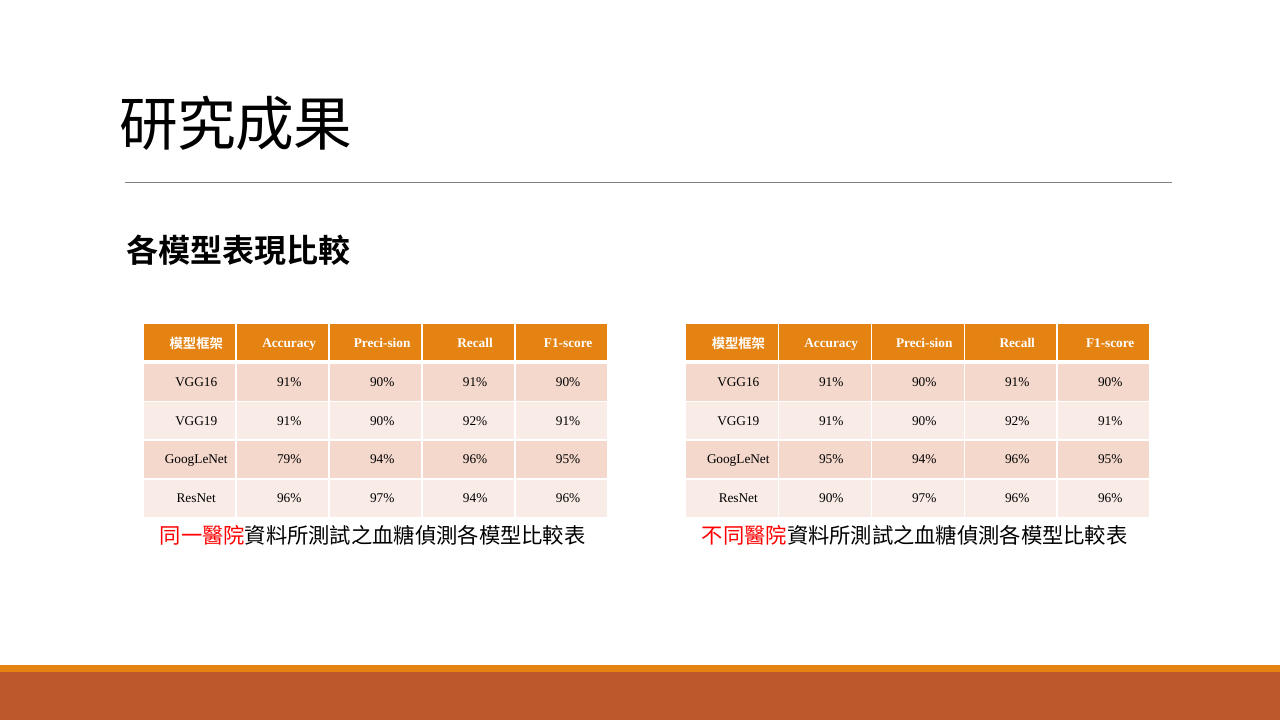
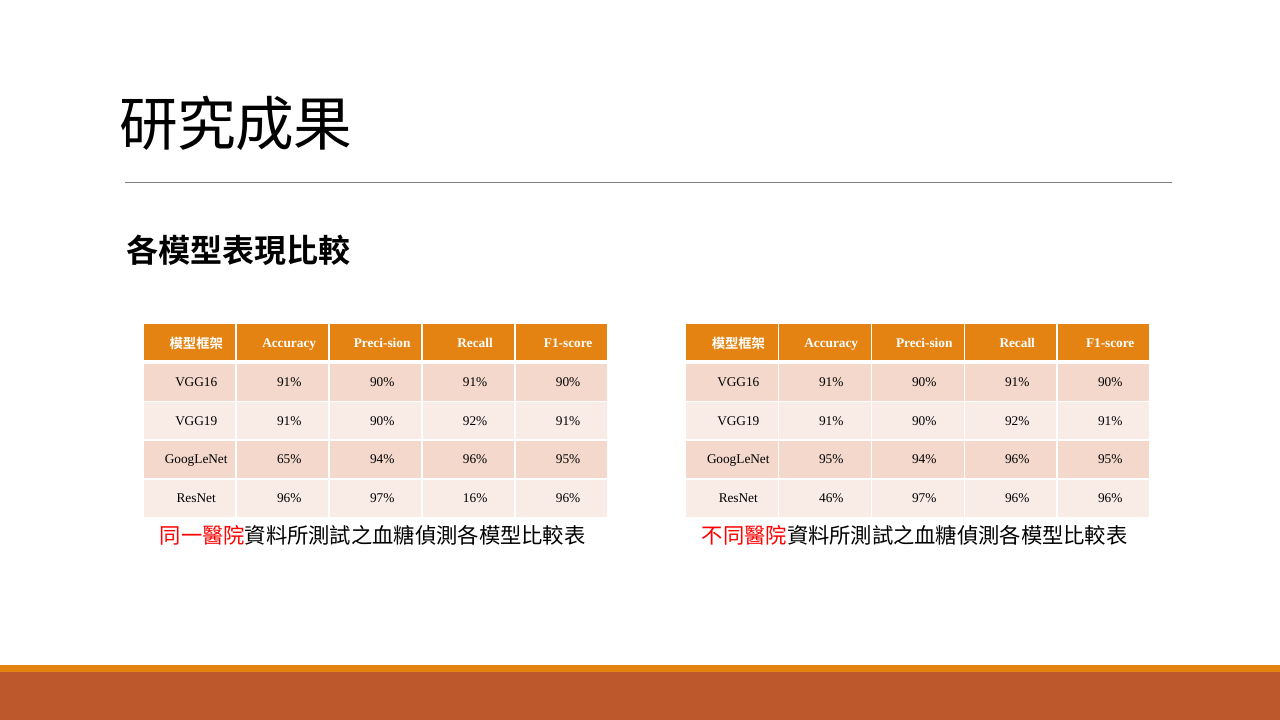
79%: 79% -> 65%
97% 94%: 94% -> 16%
ResNet 90%: 90% -> 46%
